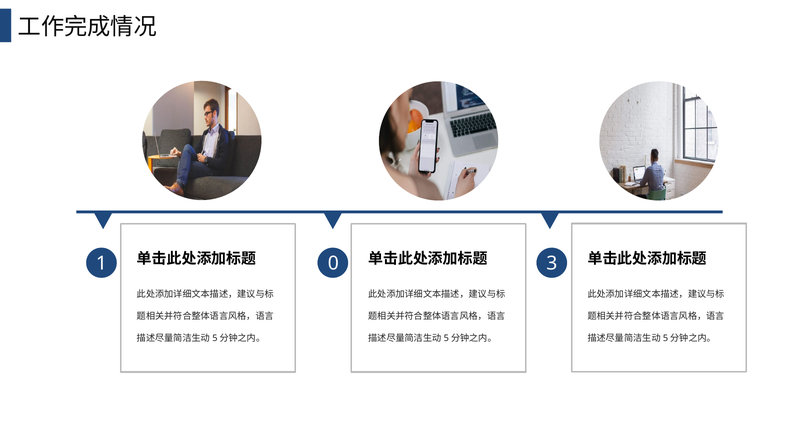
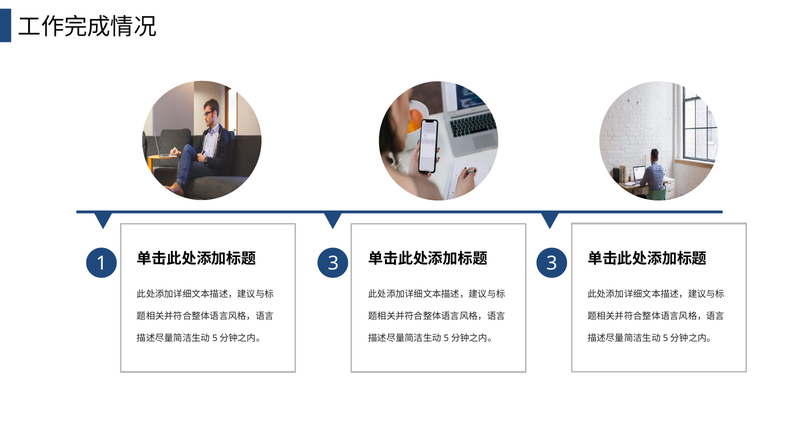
1 0: 0 -> 3
